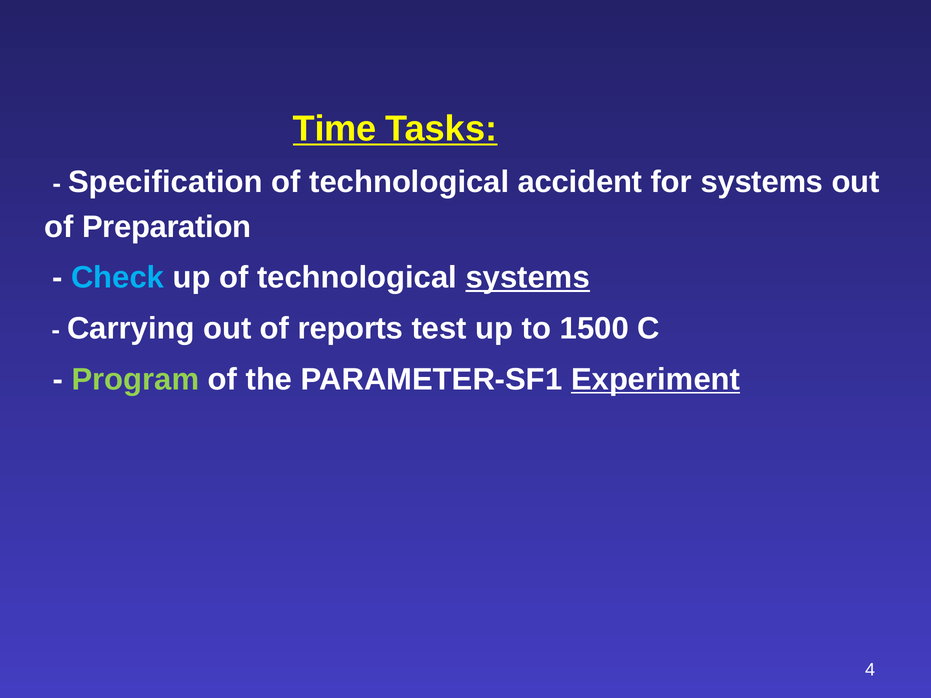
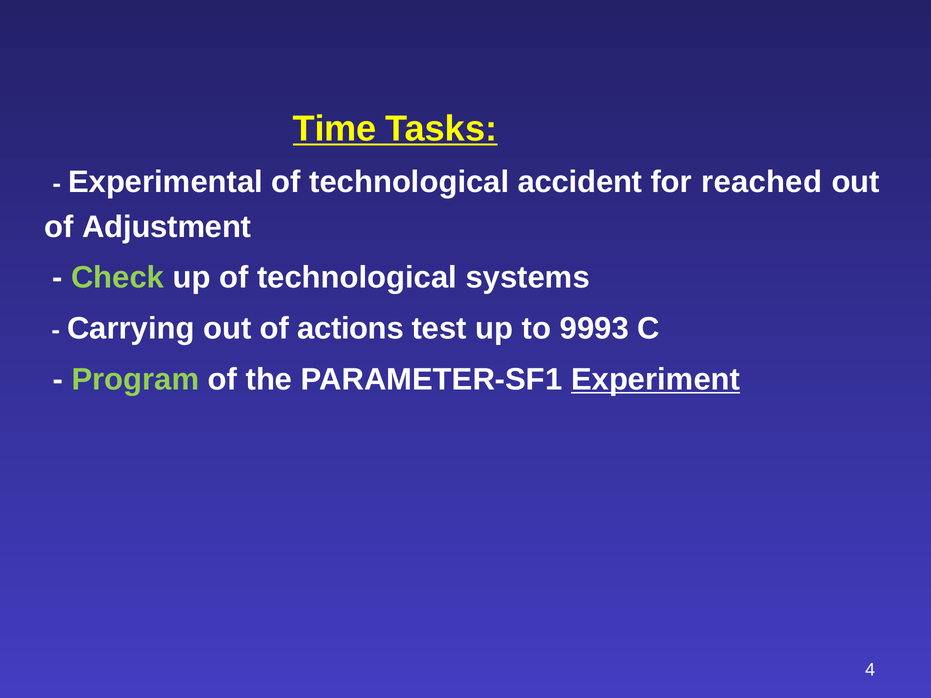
Specification: Specification -> Experimental
for systems: systems -> reached
Preparation: Preparation -> Adjustment
Check colour: light blue -> light green
systems at (528, 278) underline: present -> none
reports: reports -> actions
1500: 1500 -> 9993
